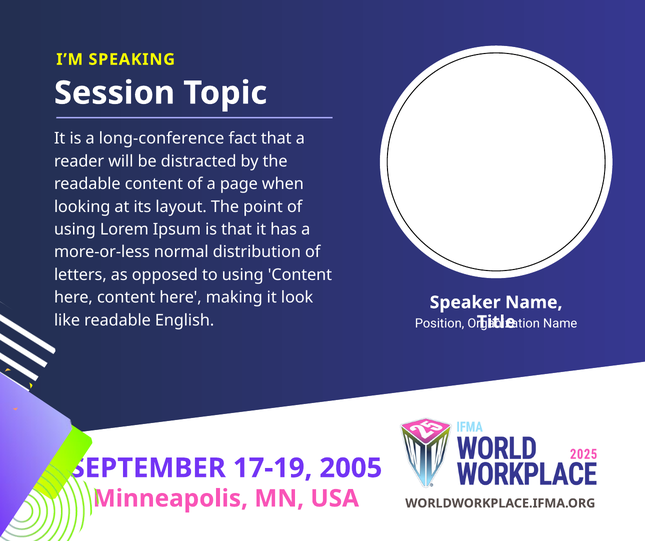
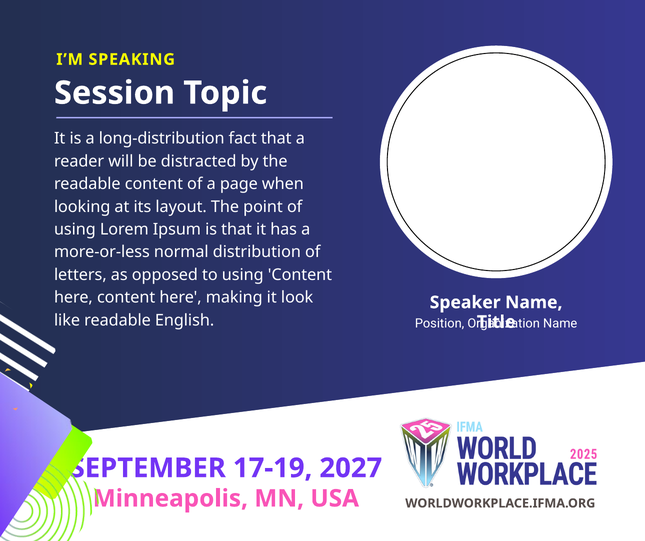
long-conference: long-conference -> long-distribution
2005: 2005 -> 2027
